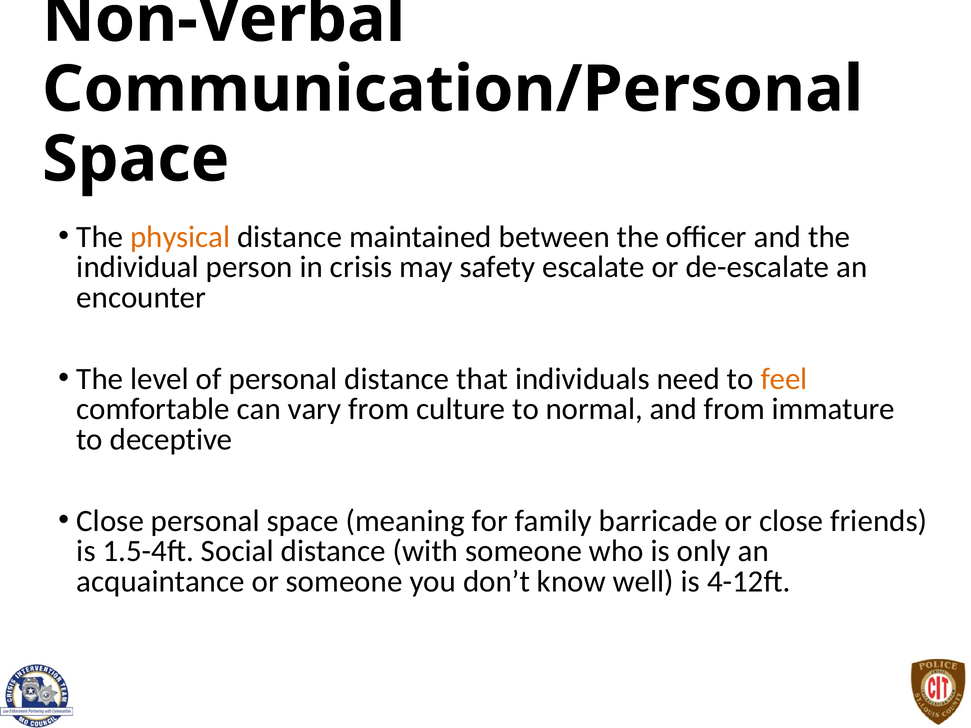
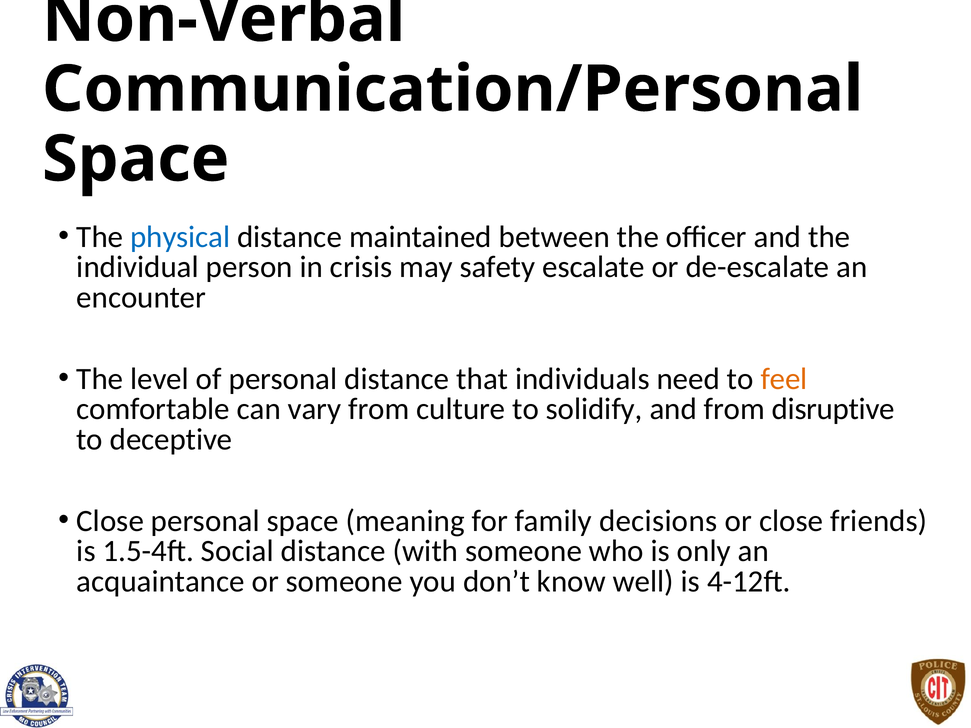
physical colour: orange -> blue
normal: normal -> solidify
immature: immature -> disruptive
barricade: barricade -> decisions
